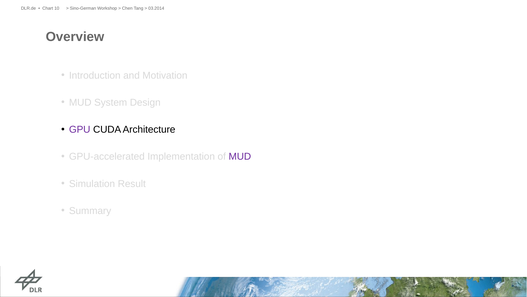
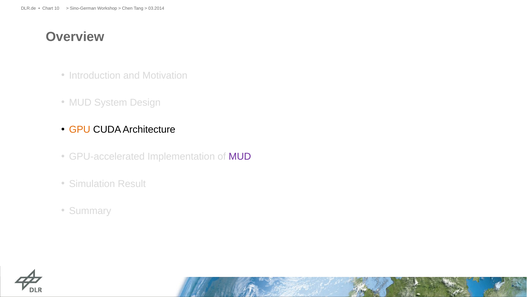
GPU colour: purple -> orange
